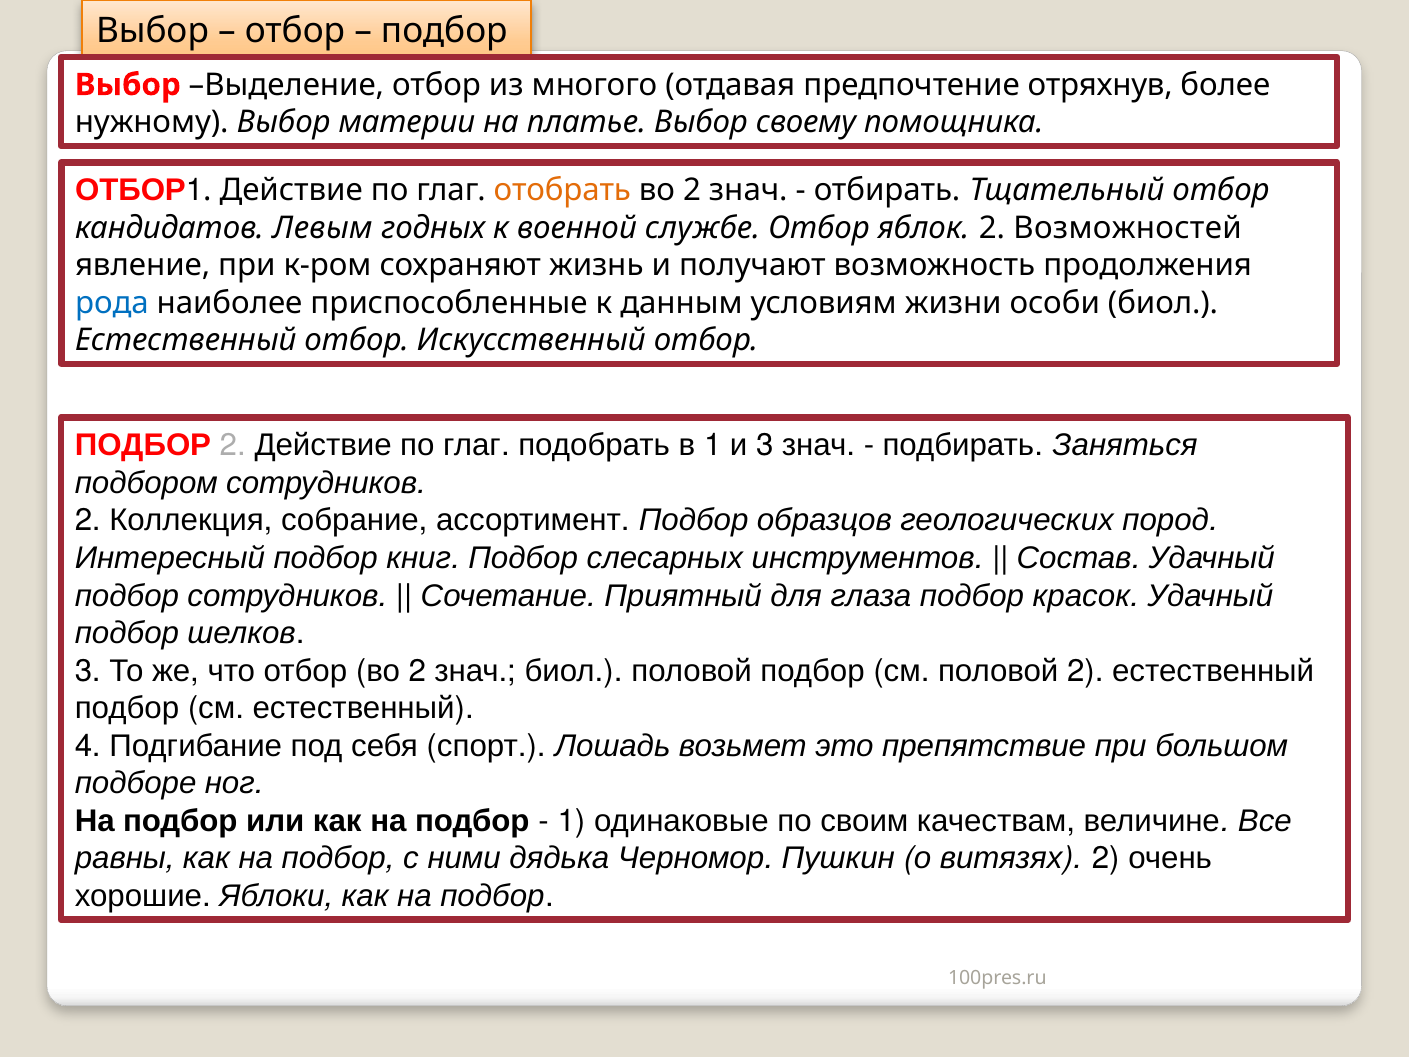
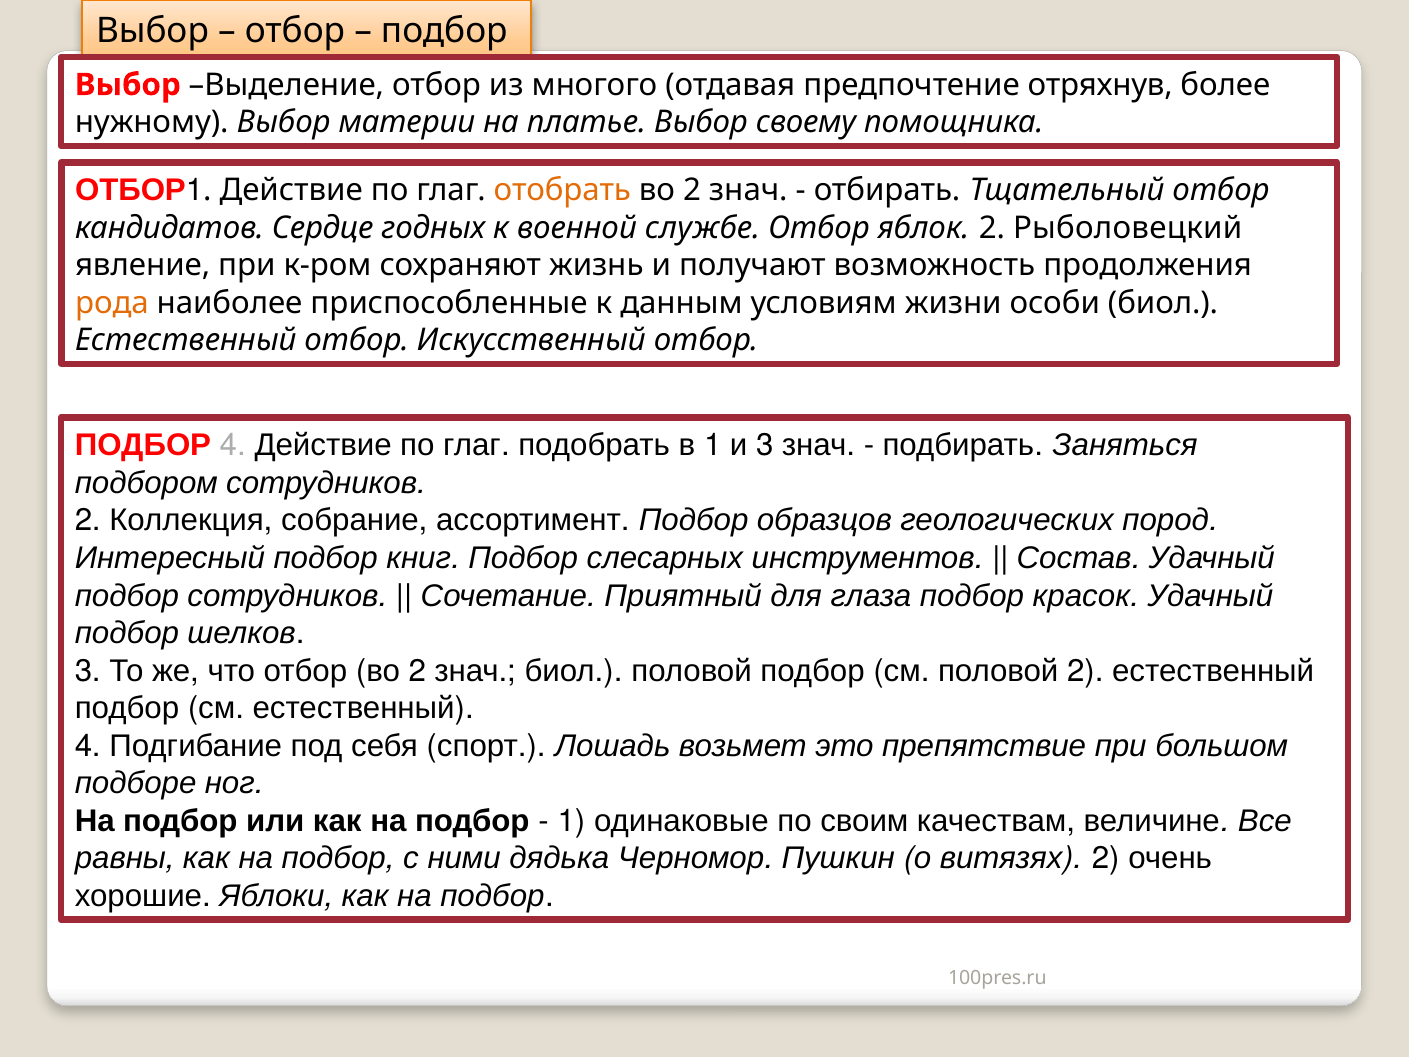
Левым: Левым -> Сердце
Возможностей: Возможностей -> Рыболовецкий
рода colour: blue -> orange
ПОДБОР 2: 2 -> 4
